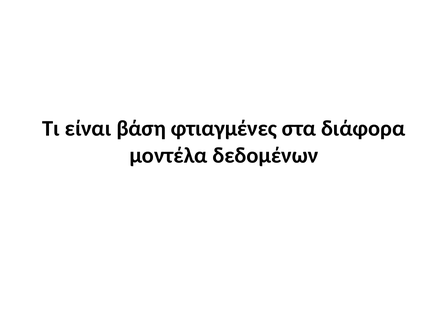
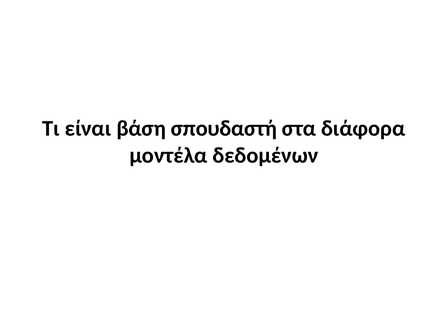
φτιαγμένες: φτιαγμένες -> σπουδαστή
